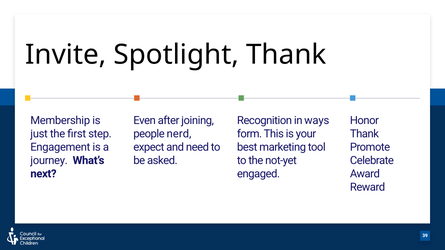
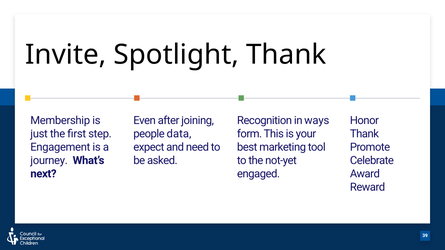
nerd: nerd -> data
